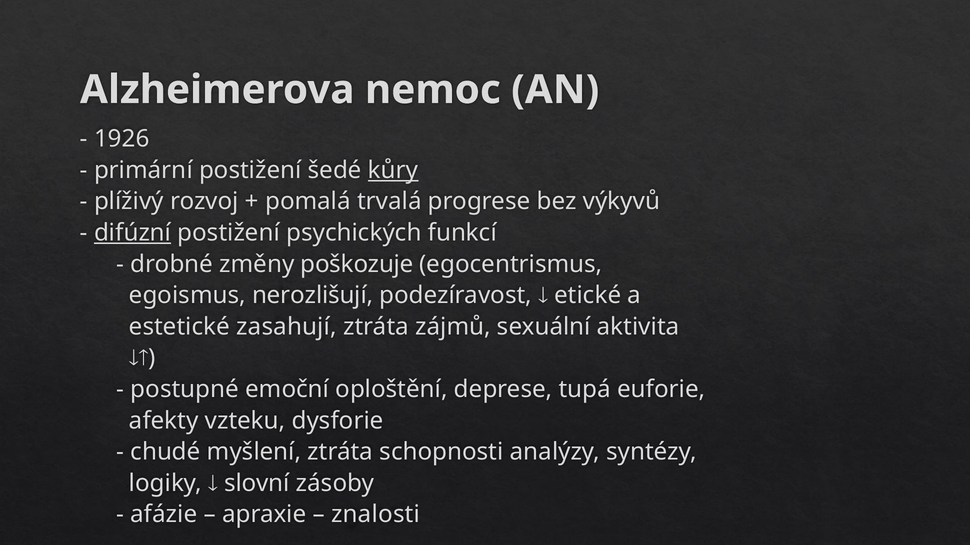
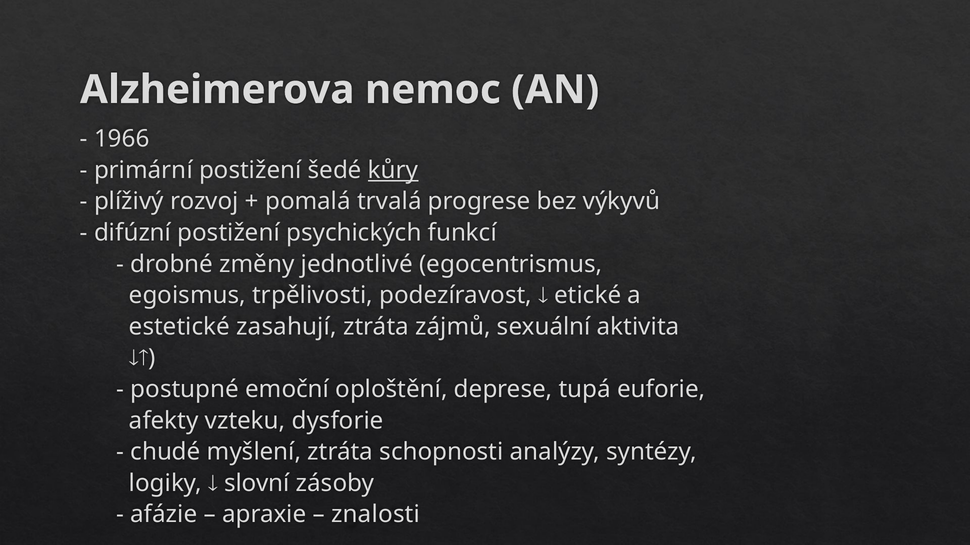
1926: 1926 -> 1966
difúzní underline: present -> none
poškozuje: poškozuje -> jednotlivé
nerozlišují: nerozlišují -> trpělivosti
